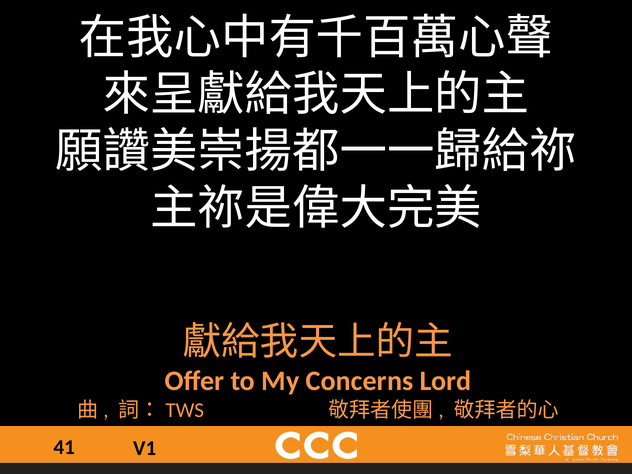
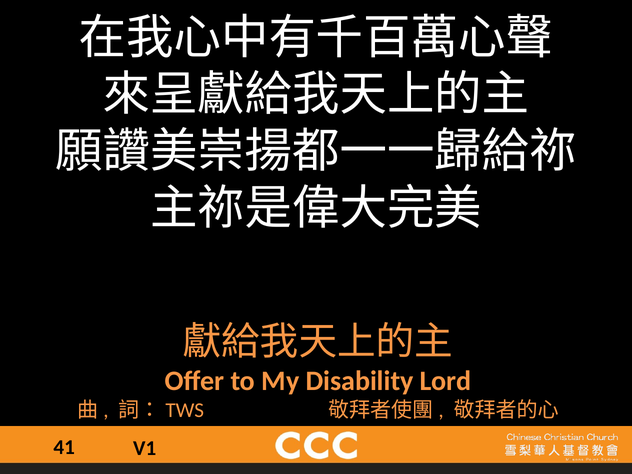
Concerns: Concerns -> Disability
